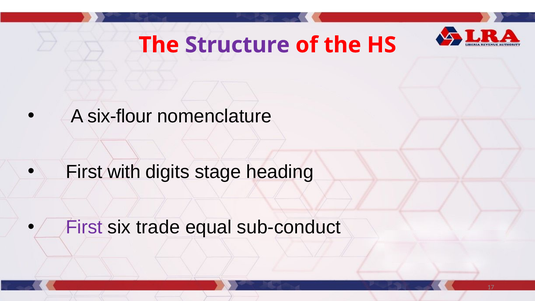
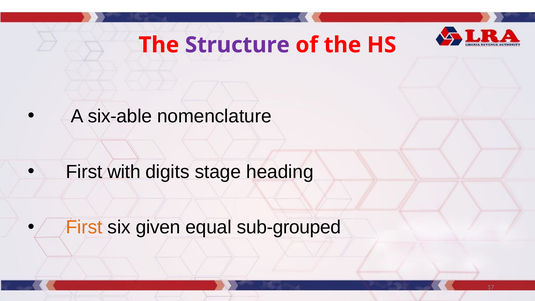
six-flour: six-flour -> six-able
First at (84, 227) colour: purple -> orange
trade: trade -> given
sub-conduct: sub-conduct -> sub-grouped
